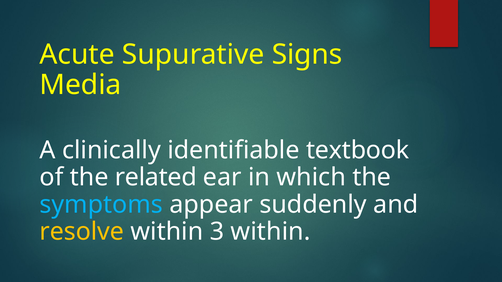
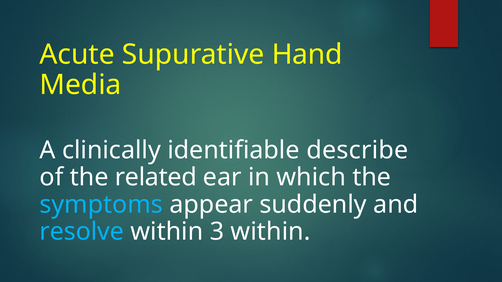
Signs: Signs -> Hand
textbook: textbook -> describe
resolve colour: yellow -> light blue
